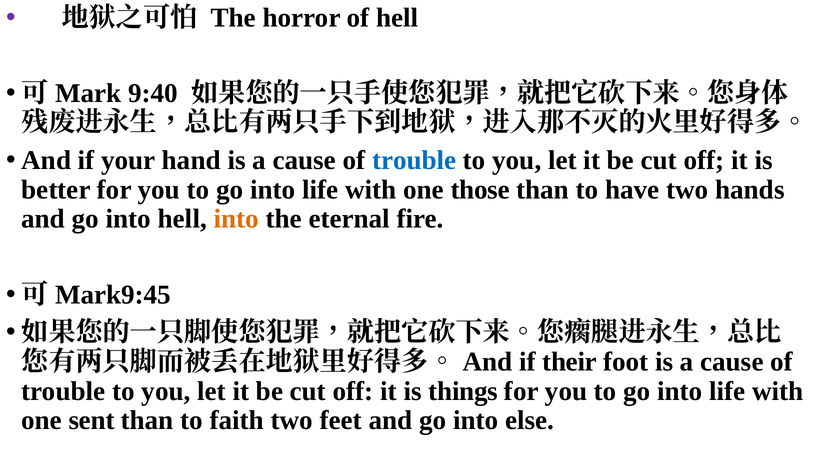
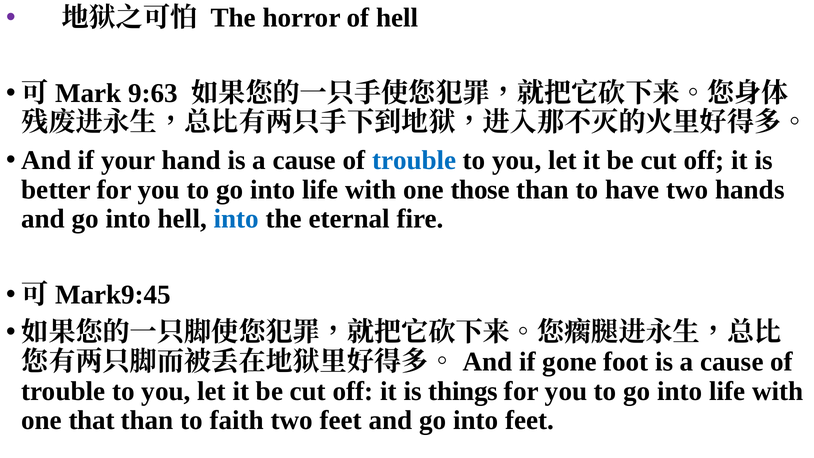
9:40: 9:40 -> 9:63
into at (236, 219) colour: orange -> blue
their: their -> gone
sent: sent -> that
into else: else -> feet
